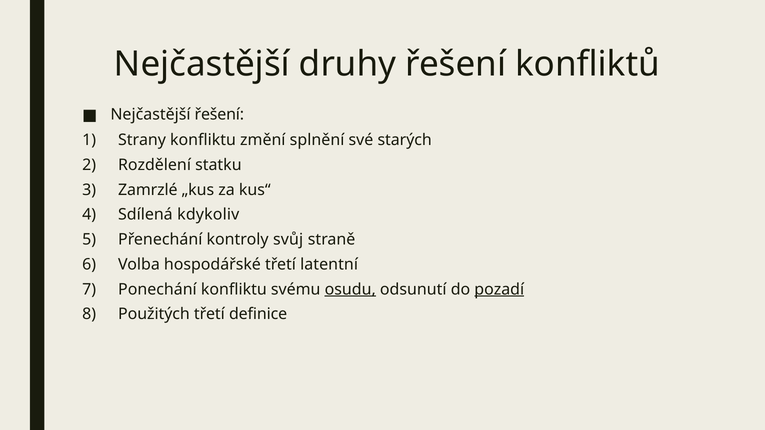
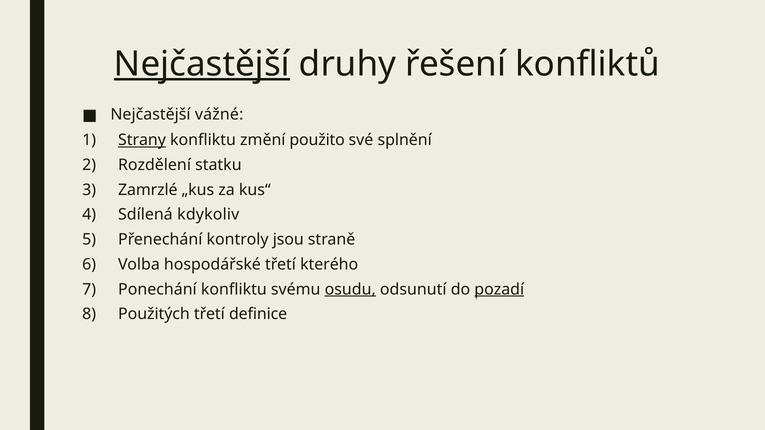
Nejčastější at (202, 64) underline: none -> present
Nejčastější řešení: řešení -> vážné
Strany underline: none -> present
splnění: splnění -> použito
starých: starých -> splnění
svůj: svůj -> jsou
latentní: latentní -> kterého
